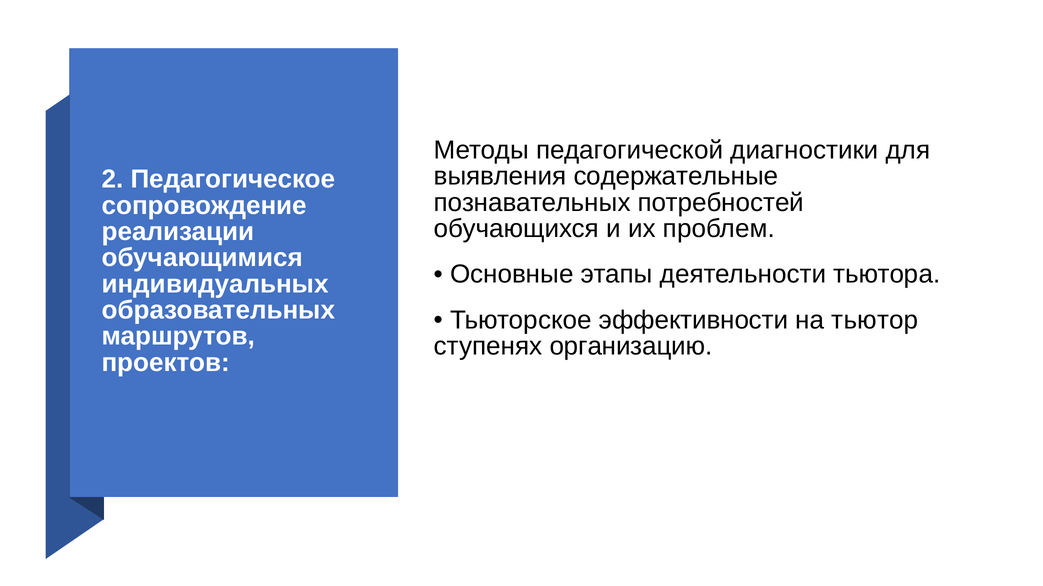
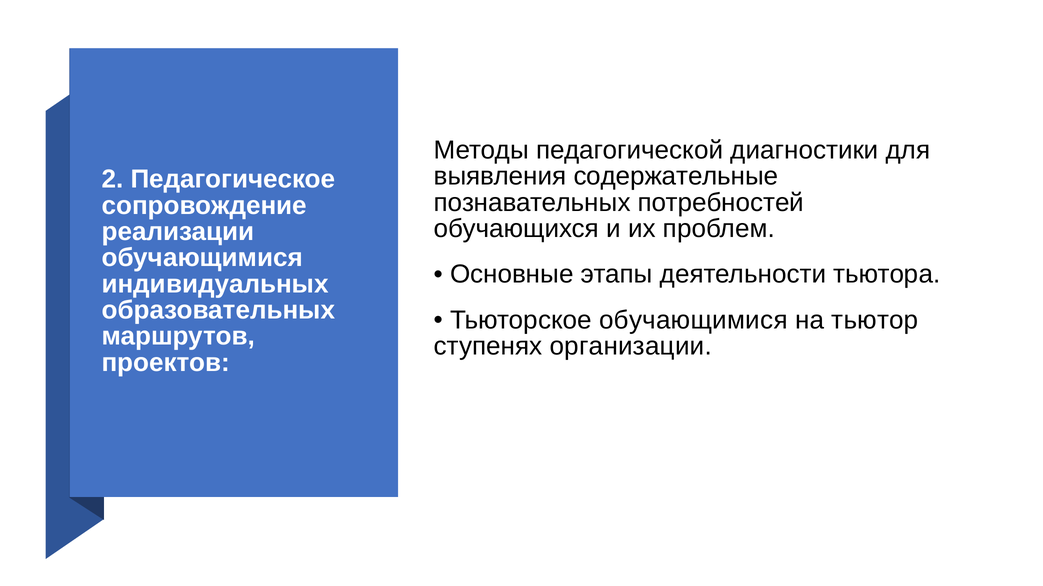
Тьюторское эффективности: эффективности -> обучающимися
организацию: организацию -> организации
